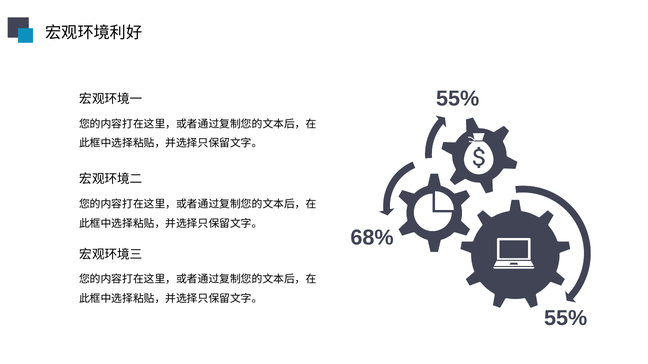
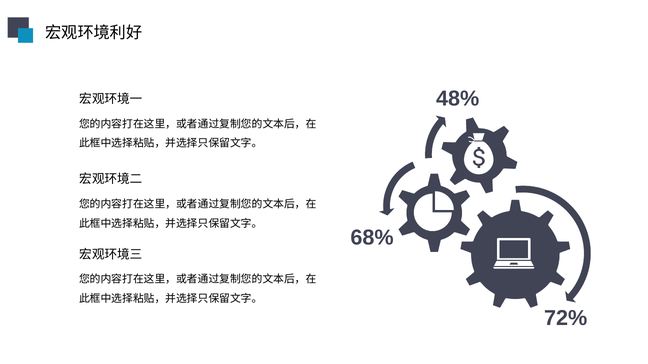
55% at (458, 99): 55% -> 48%
55% at (566, 319): 55% -> 72%
